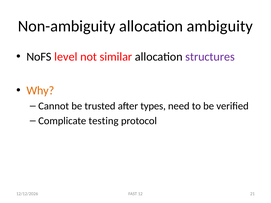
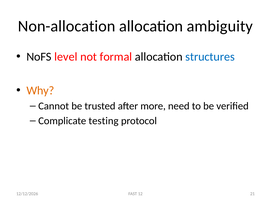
Non-ambiguity: Non-ambiguity -> Non-allocation
similar: similar -> formal
structures colour: purple -> blue
types: types -> more
